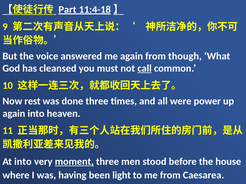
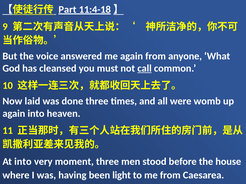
though: though -> anyone
rest: rest -> laid
power: power -> womb
moment underline: present -> none
